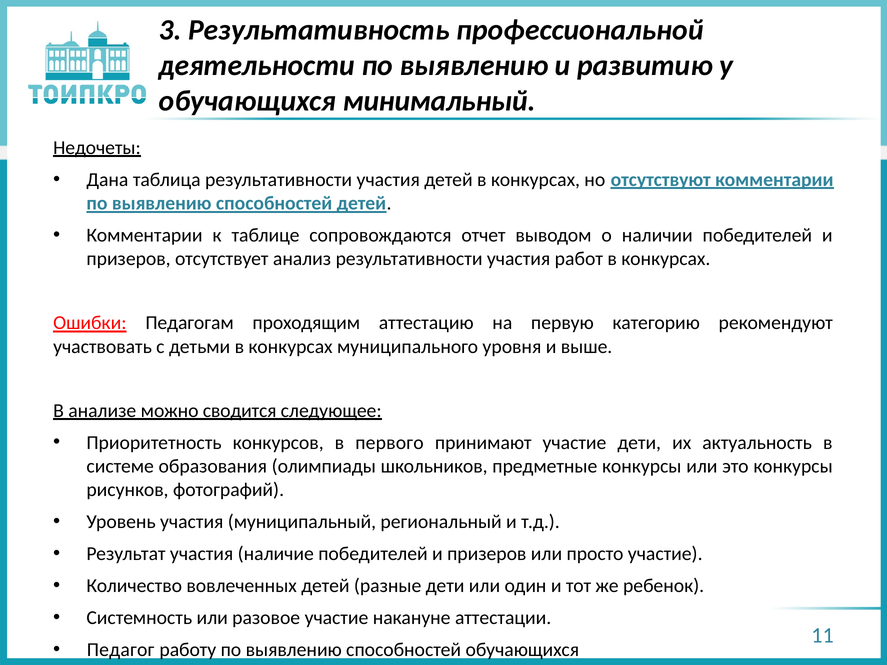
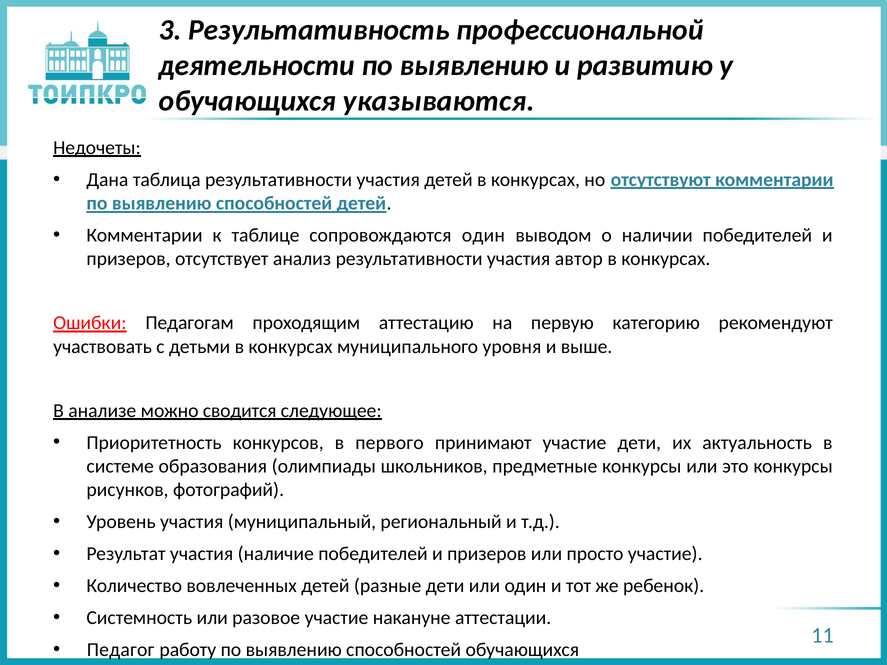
минимальный: минимальный -> указываются
сопровождаются отчет: отчет -> один
работ: работ -> автор
